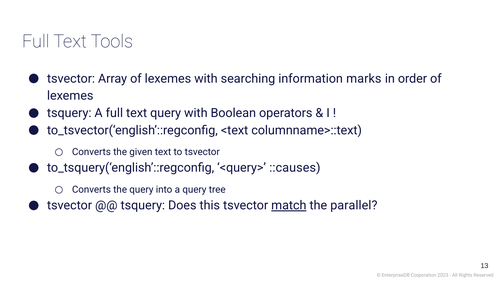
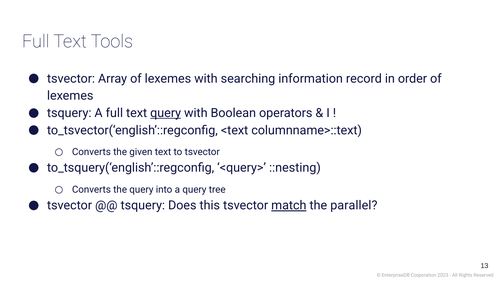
marks: marks -> record
query at (166, 113) underline: none -> present
::causes: ::causes -> ::nesting
